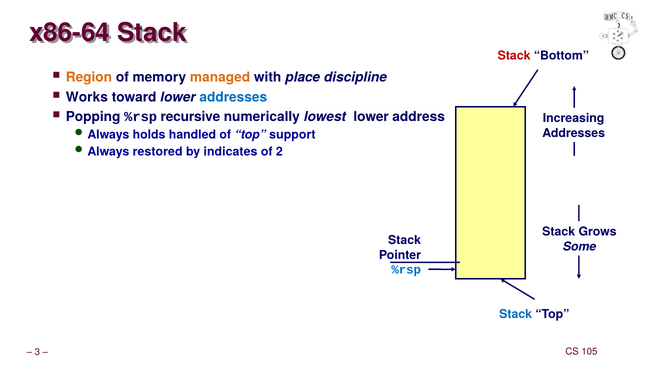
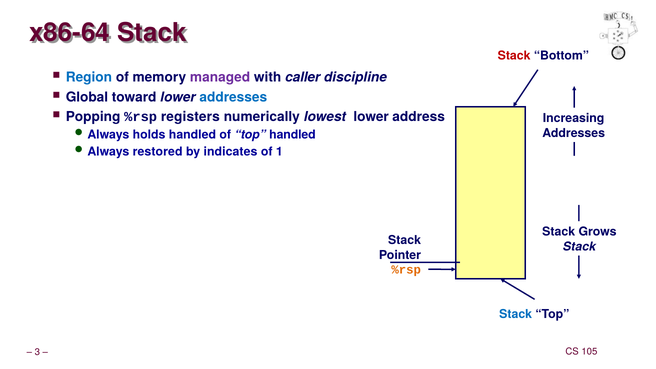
Region colour: orange -> blue
managed colour: orange -> purple
place: place -> caller
Works: Works -> Global
recursive: recursive -> registers
top support: support -> handled
2: 2 -> 1
Some at (579, 247): Some -> Stack
%rsp at (406, 270) colour: blue -> orange
